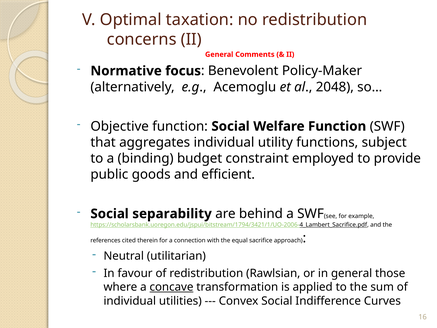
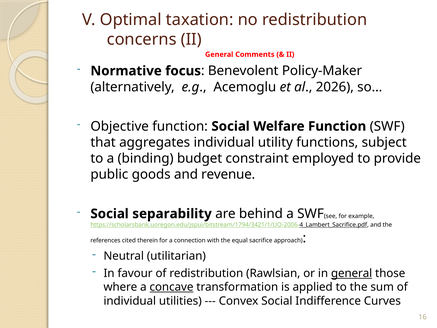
2048: 2048 -> 2026
efficient: efficient -> revenue
general at (352, 273) underline: none -> present
